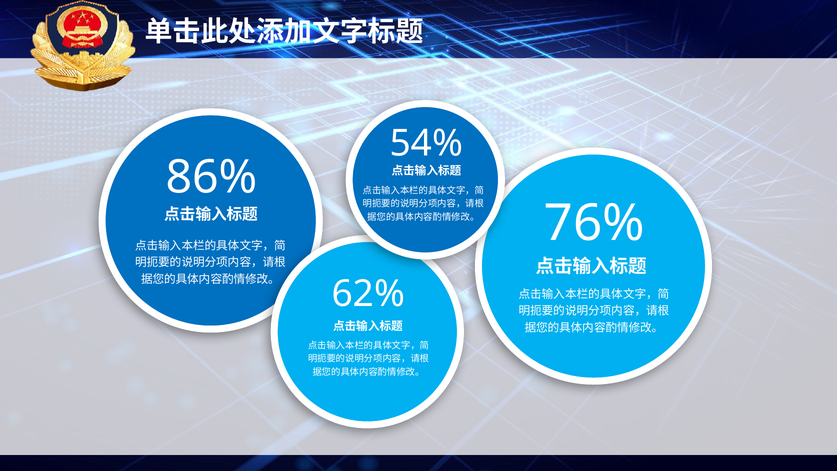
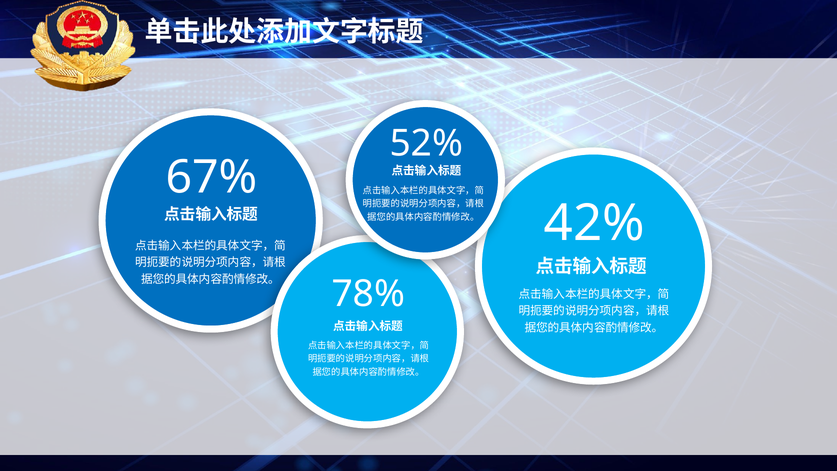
54%: 54% -> 52%
86%: 86% -> 67%
76%: 76% -> 42%
62%: 62% -> 78%
